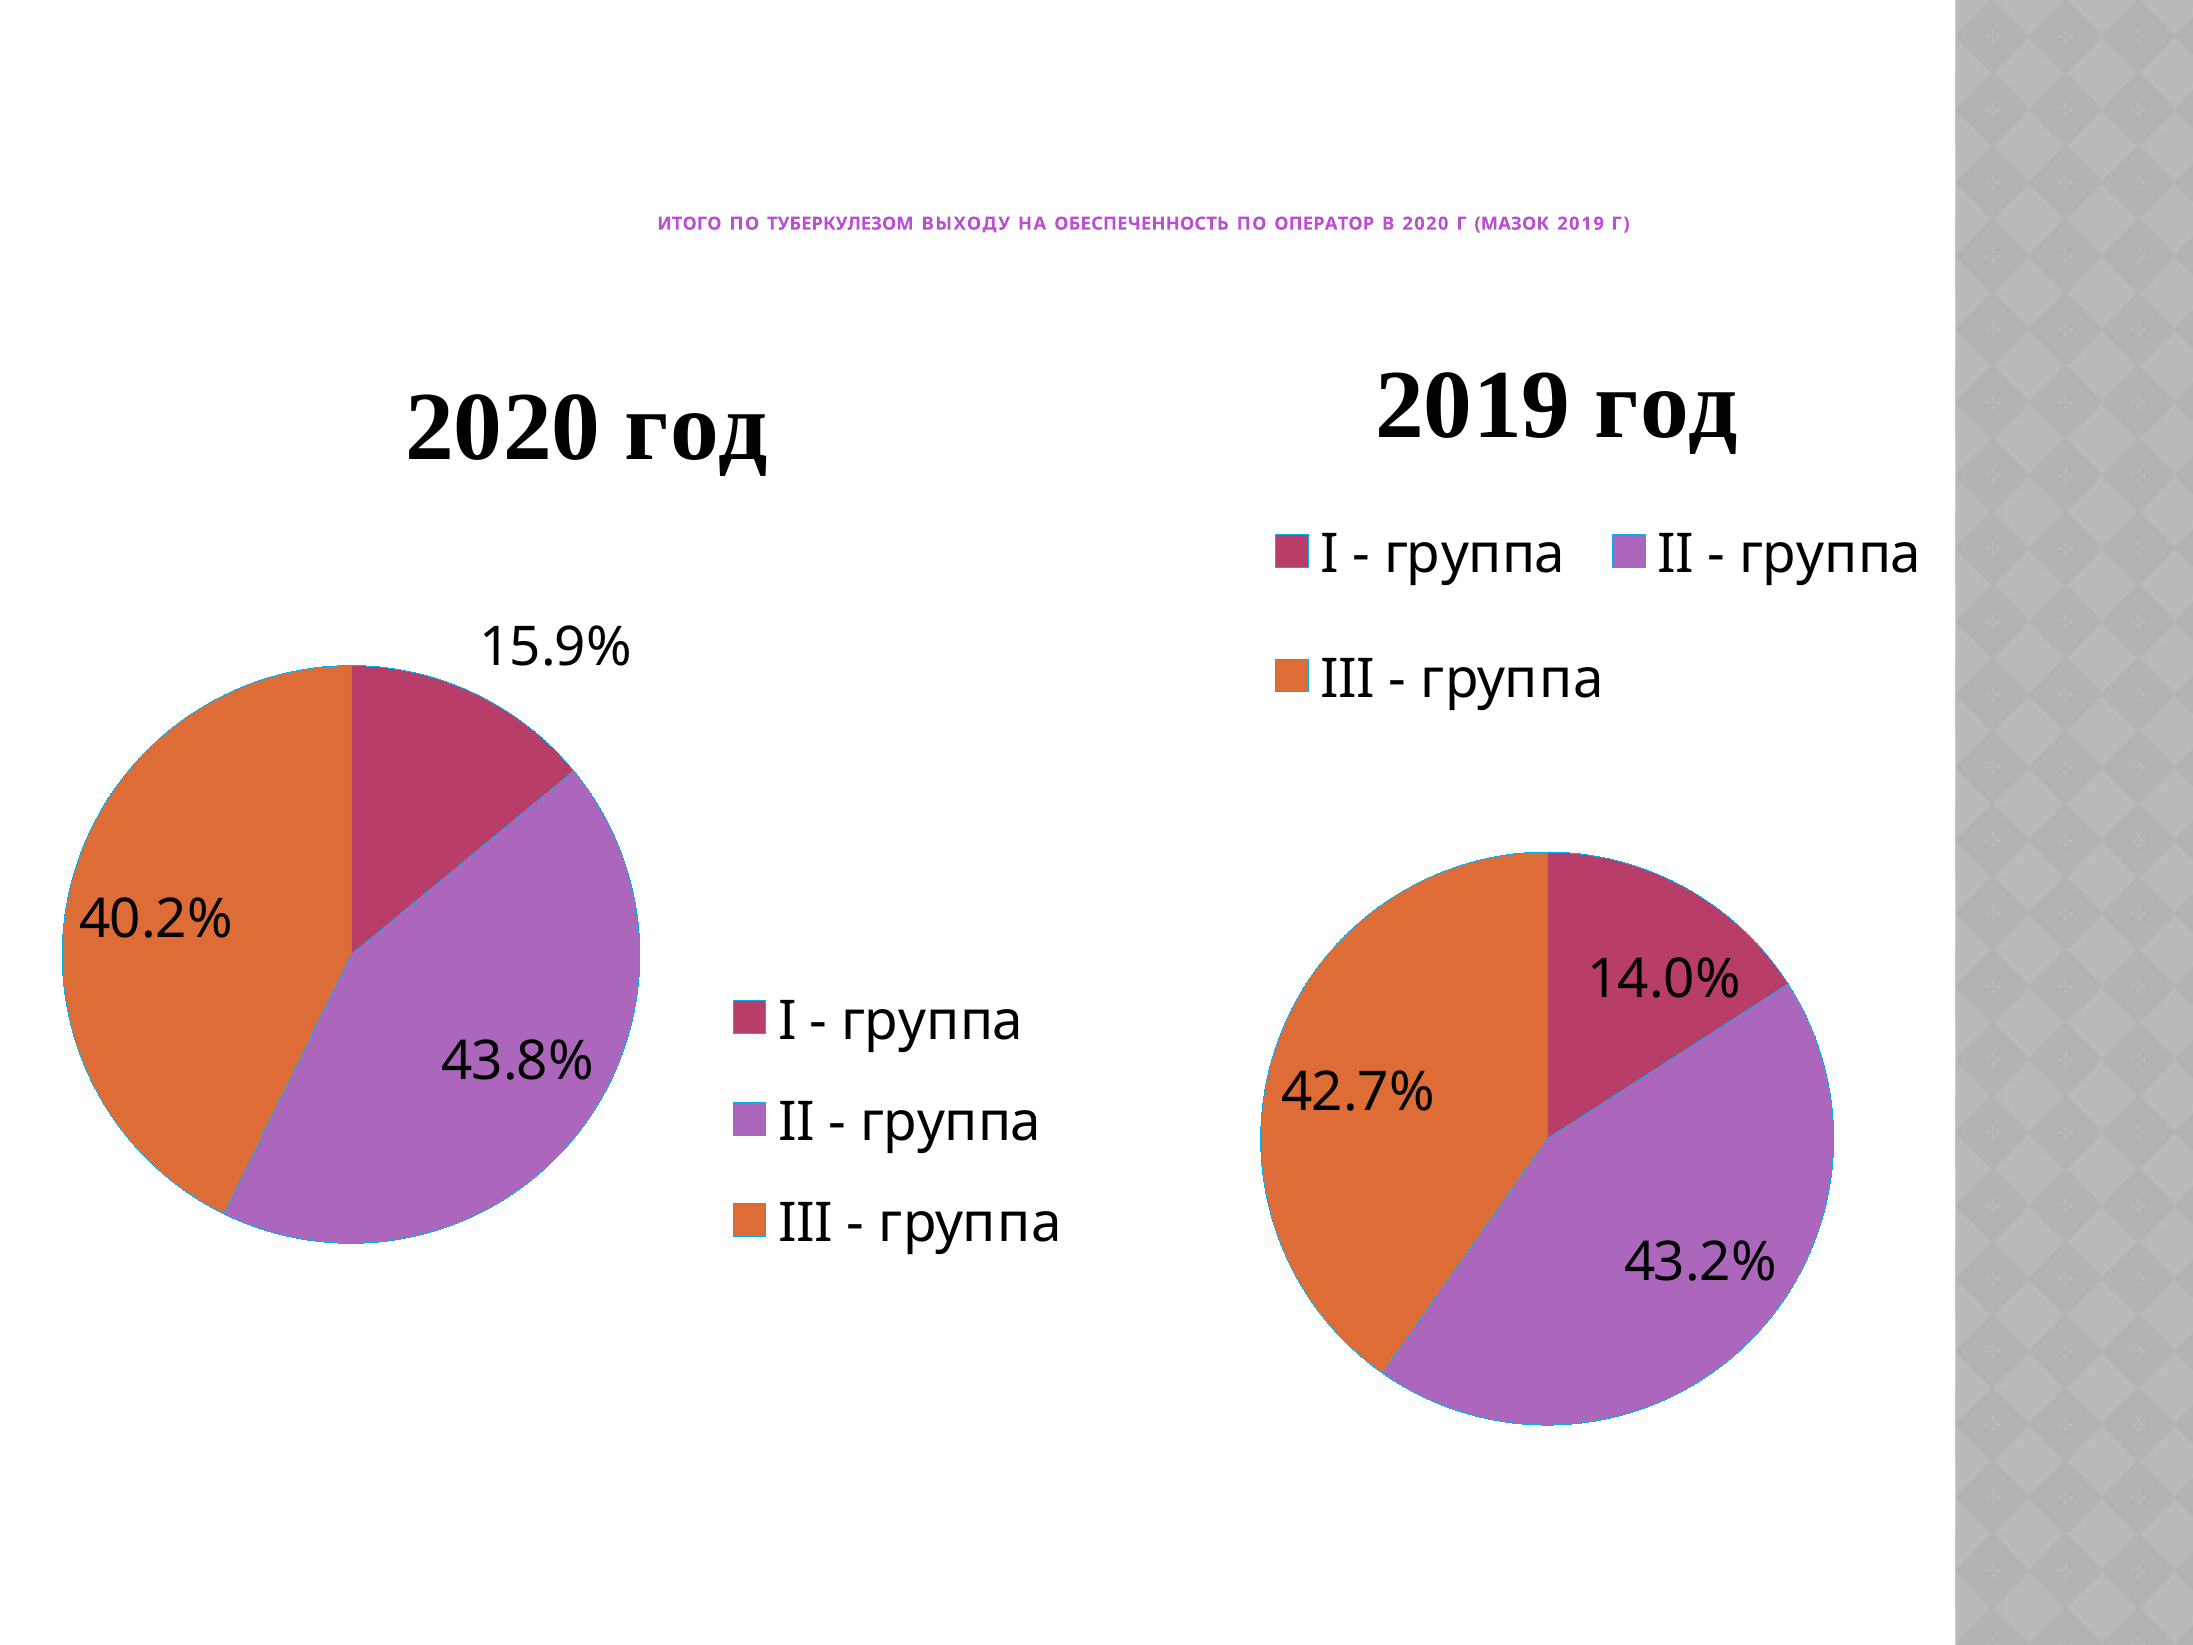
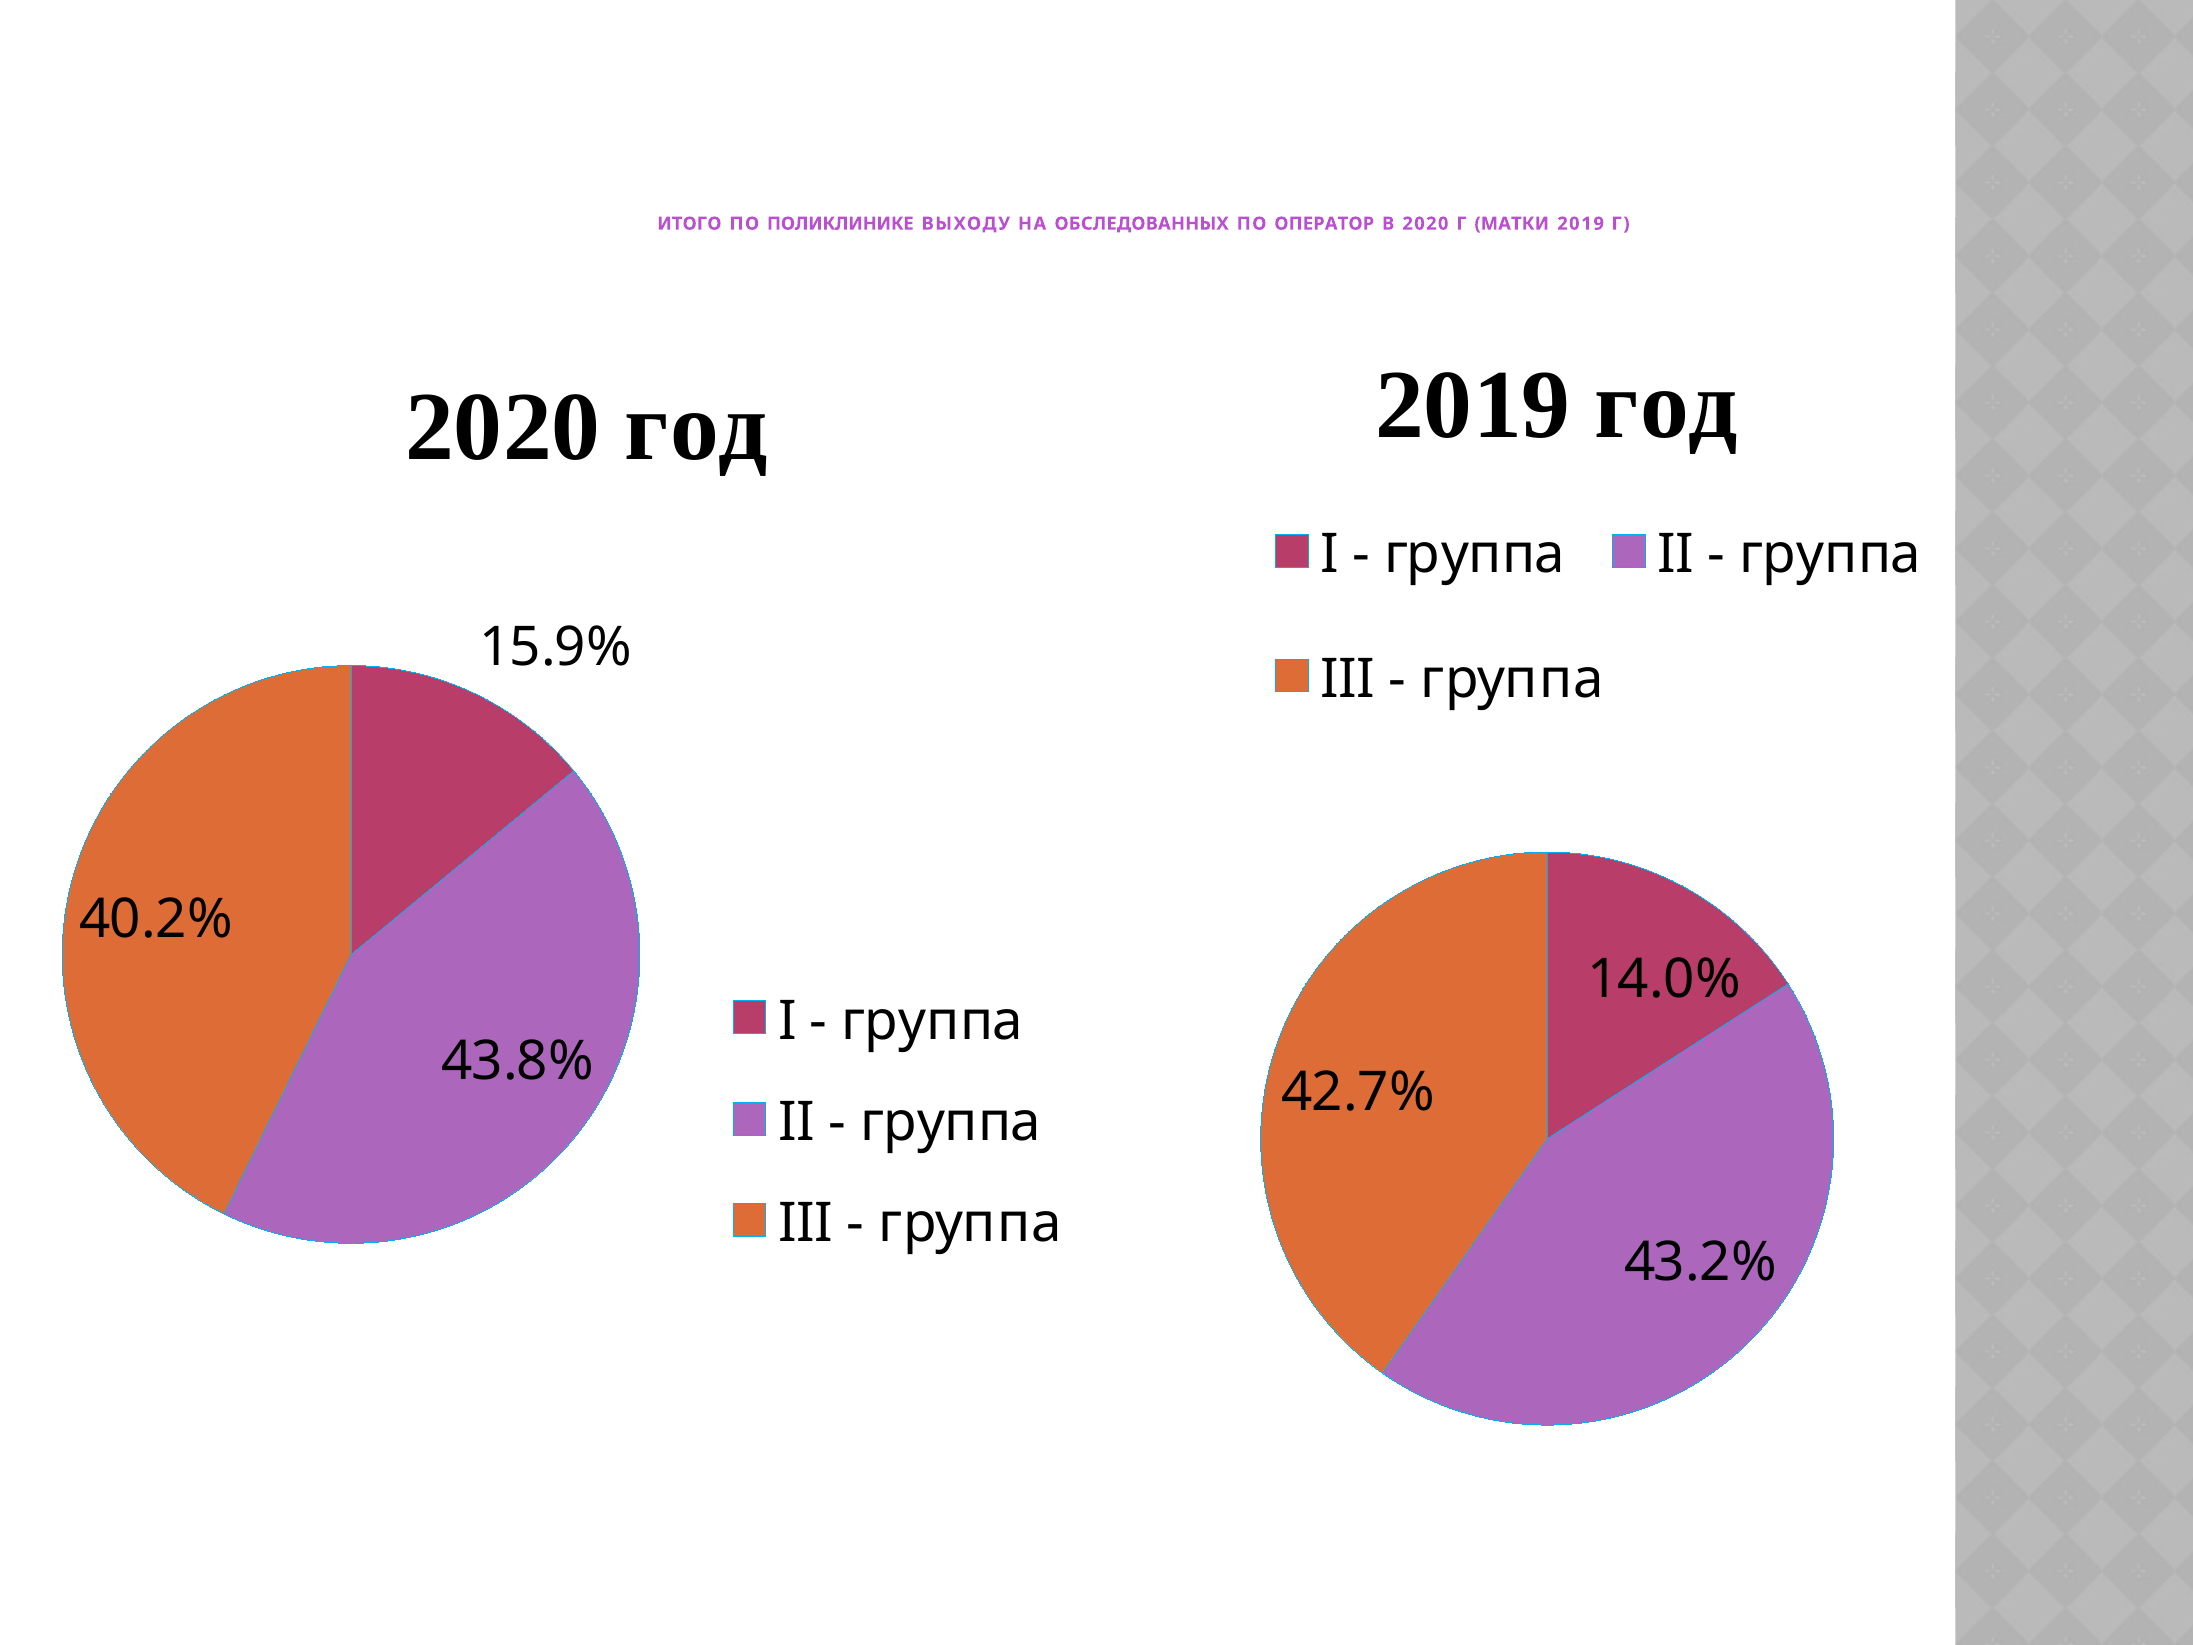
ТУБЕРКУЛЕЗОМ: ТУБЕРКУЛЕЗОМ -> ПОЛИКЛИНИКЕ
ОБЕСПЕЧЕННОСТЬ: ОБЕСПЕЧЕННОСТЬ -> ОБСЛЕДОВАННЫХ
МАЗОК: МАЗОК -> МАТКИ
